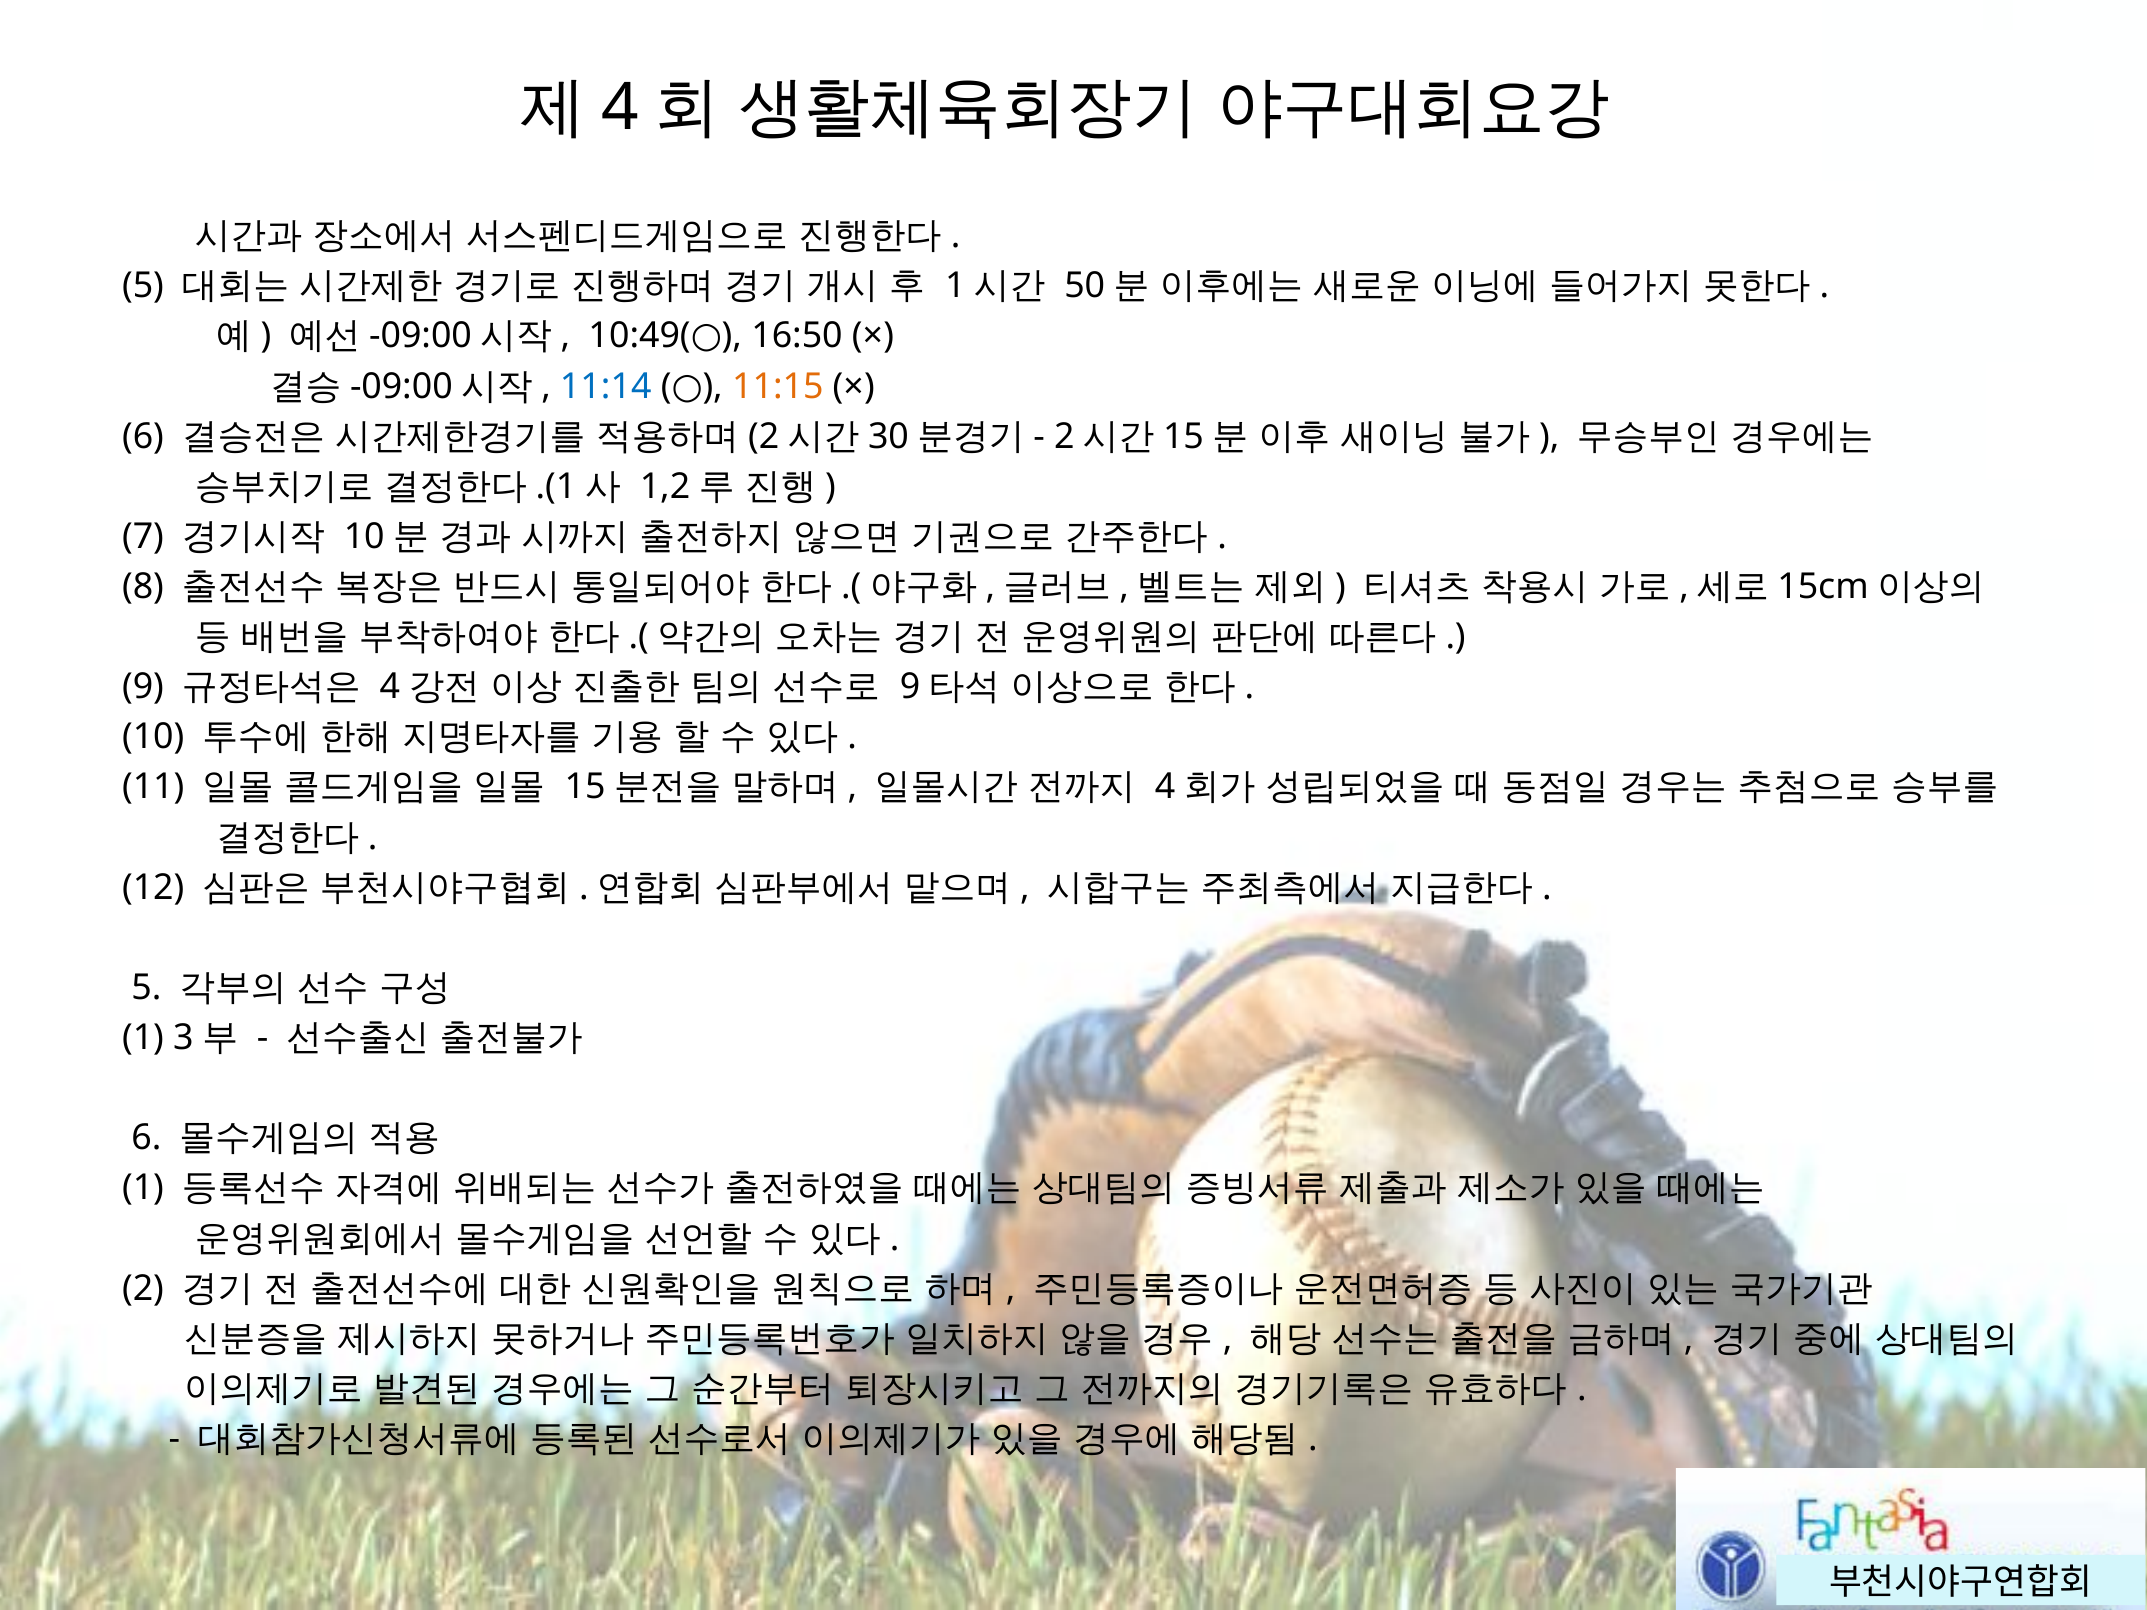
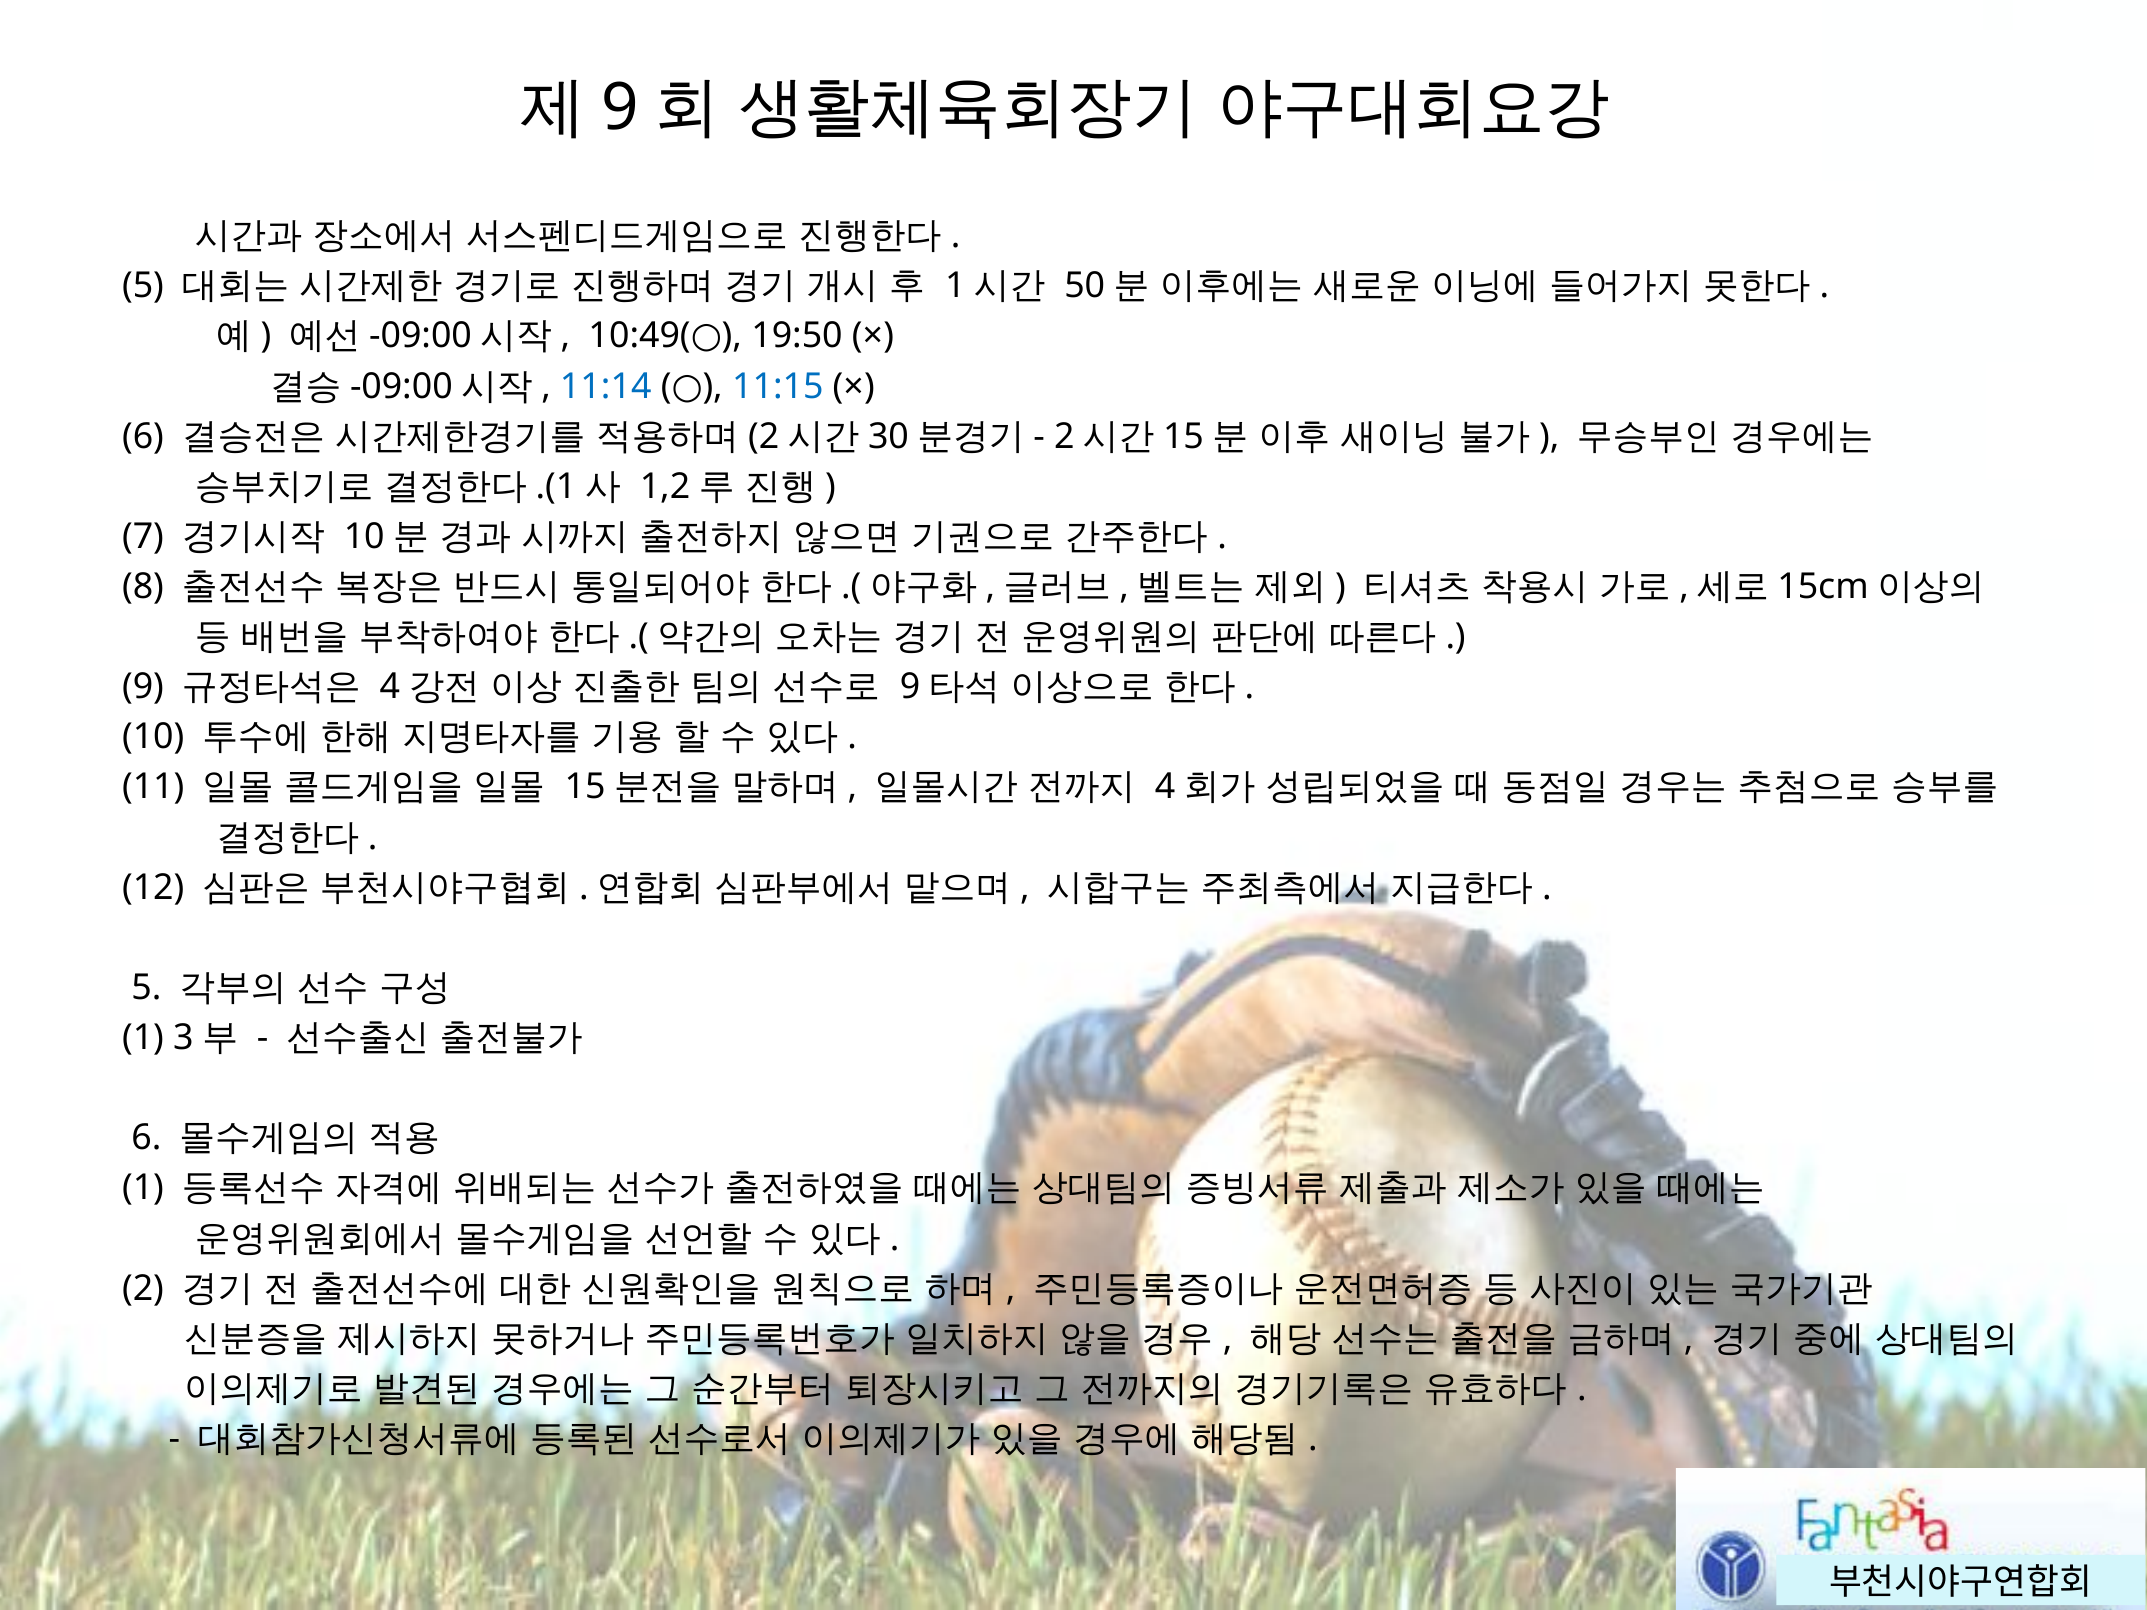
4 at (620, 108): 4 -> 9
16:50: 16:50 -> 19:50
11:15 colour: orange -> blue
